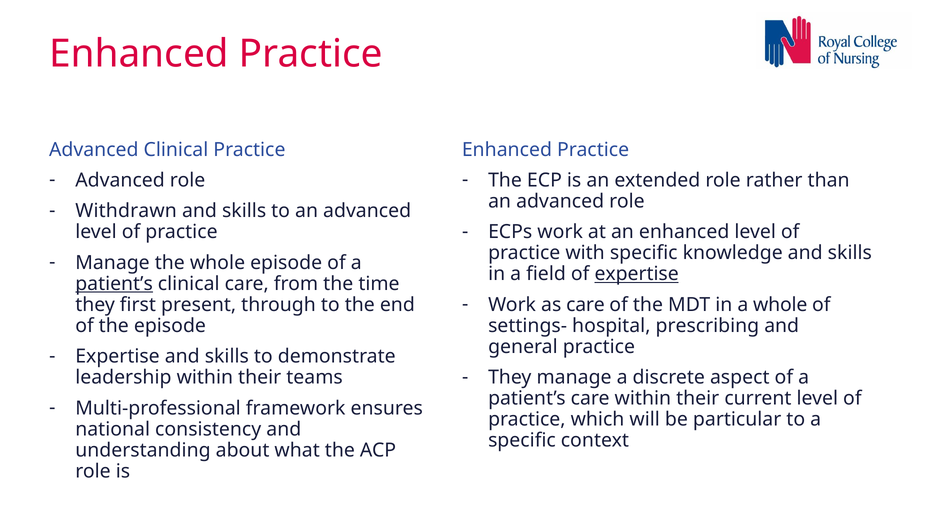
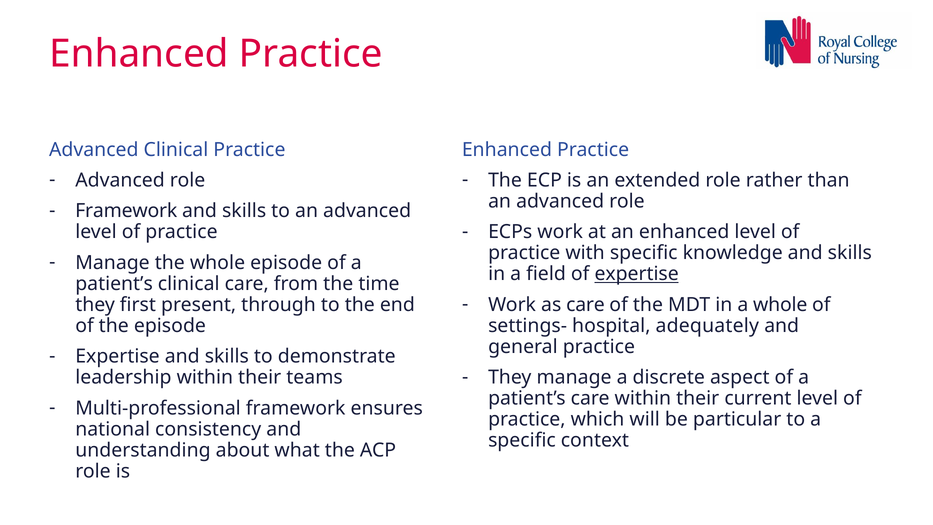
Withdrawn at (126, 211): Withdrawn -> Framework
patient’s at (114, 284) underline: present -> none
prescribing: prescribing -> adequately
